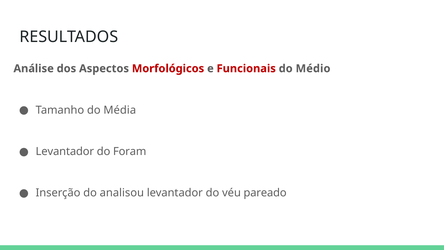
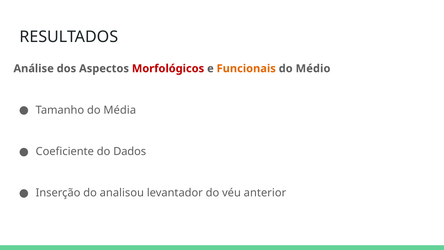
Funcionais colour: red -> orange
Levantador at (65, 151): Levantador -> Coeficiente
Foram: Foram -> Dados
pareado: pareado -> anterior
